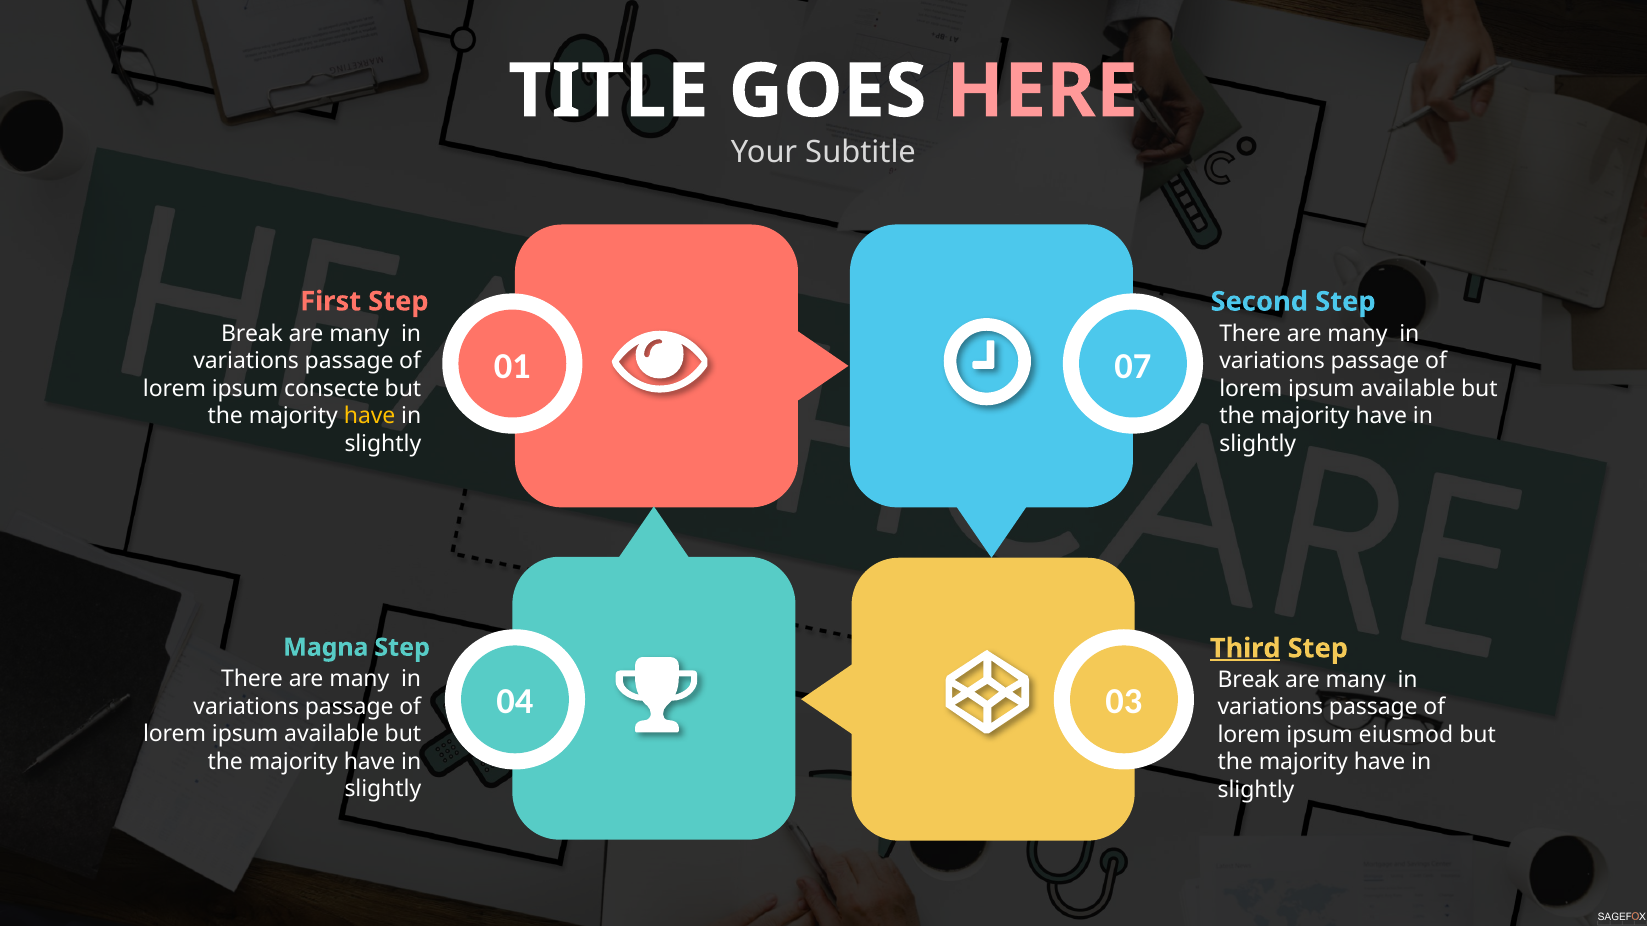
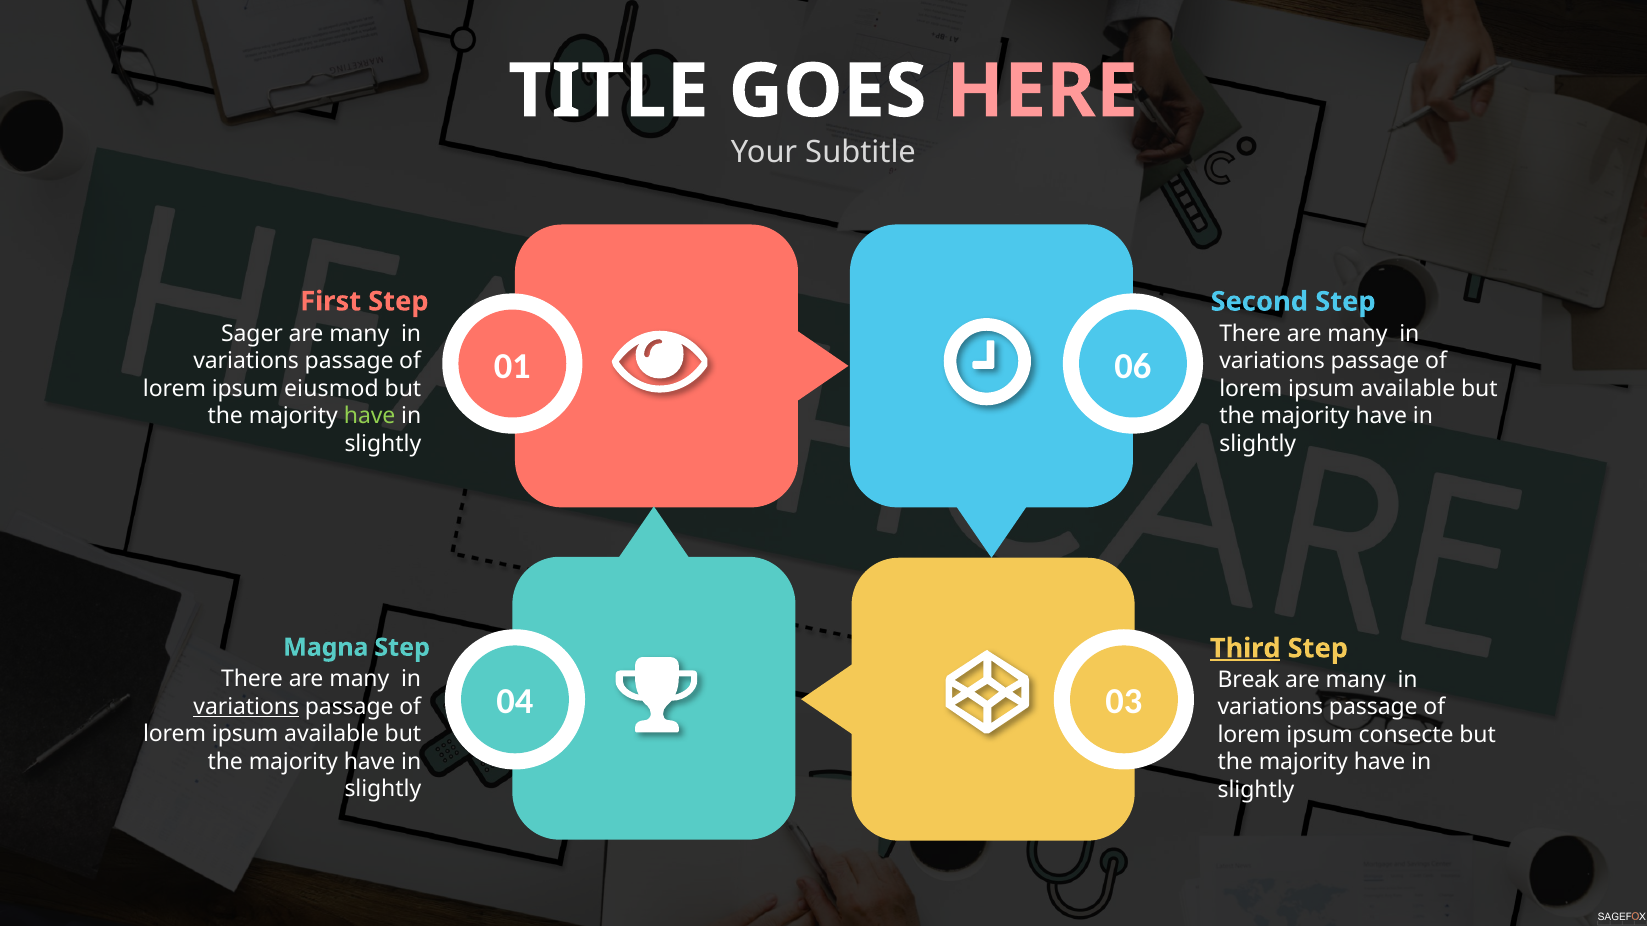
Break at (252, 334): Break -> Sager
07: 07 -> 06
consecte: consecte -> eiusmod
have at (370, 416) colour: yellow -> light green
variations at (246, 707) underline: none -> present
eiusmod: eiusmod -> consecte
